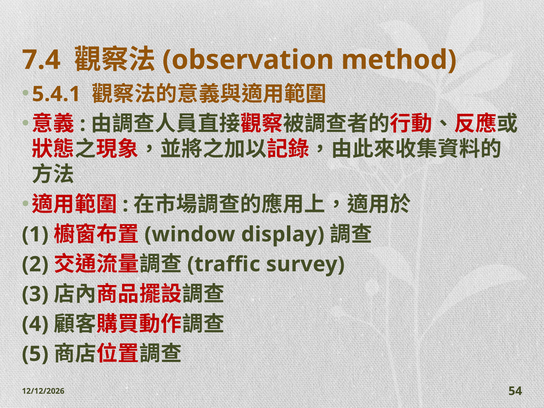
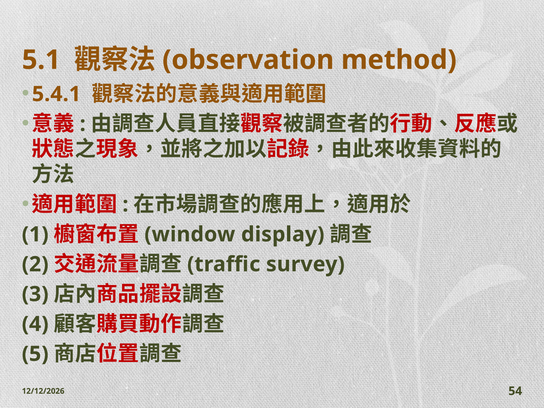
7.4: 7.4 -> 5.1
